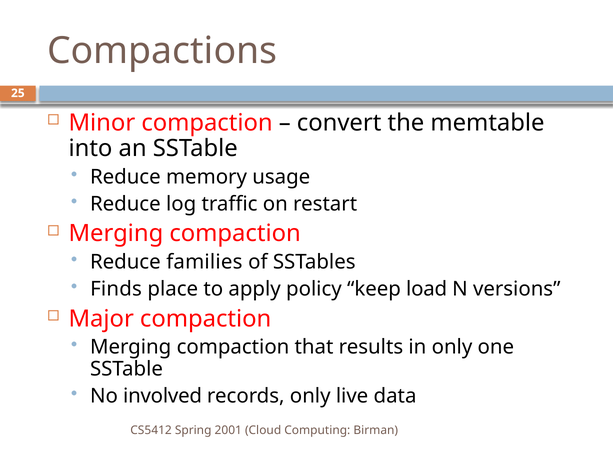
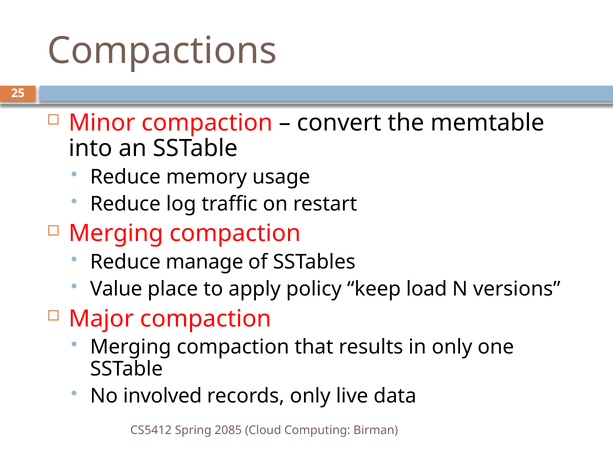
families: families -> manage
Finds: Finds -> Value
2001: 2001 -> 2085
